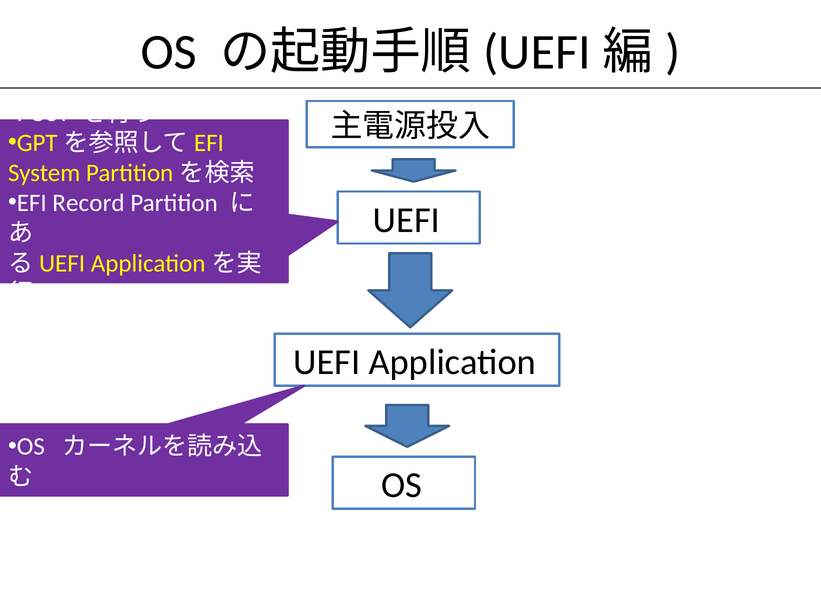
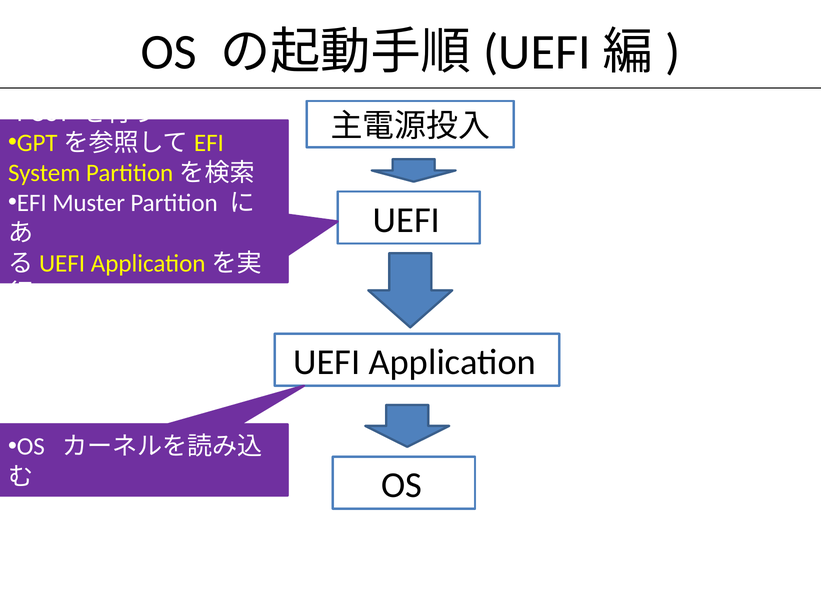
Record: Record -> Muster
